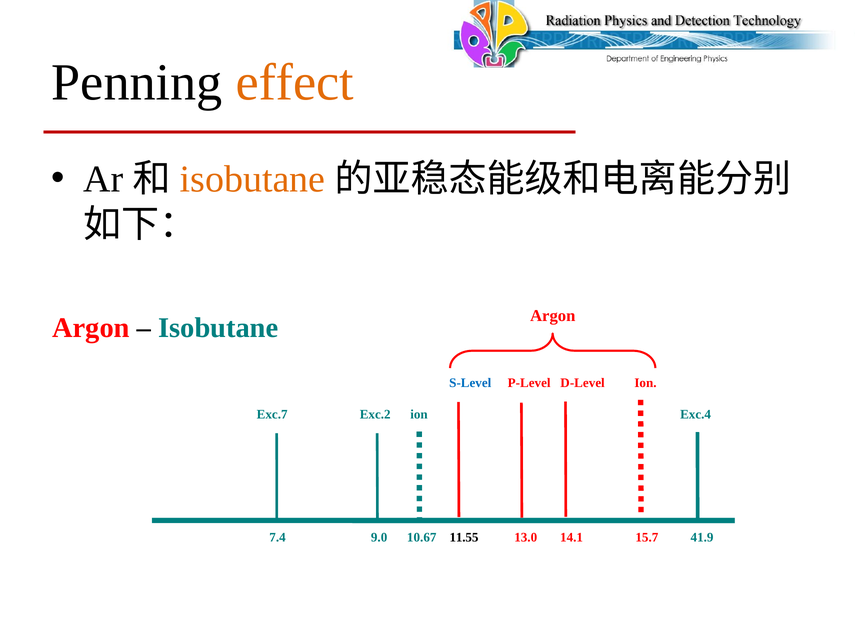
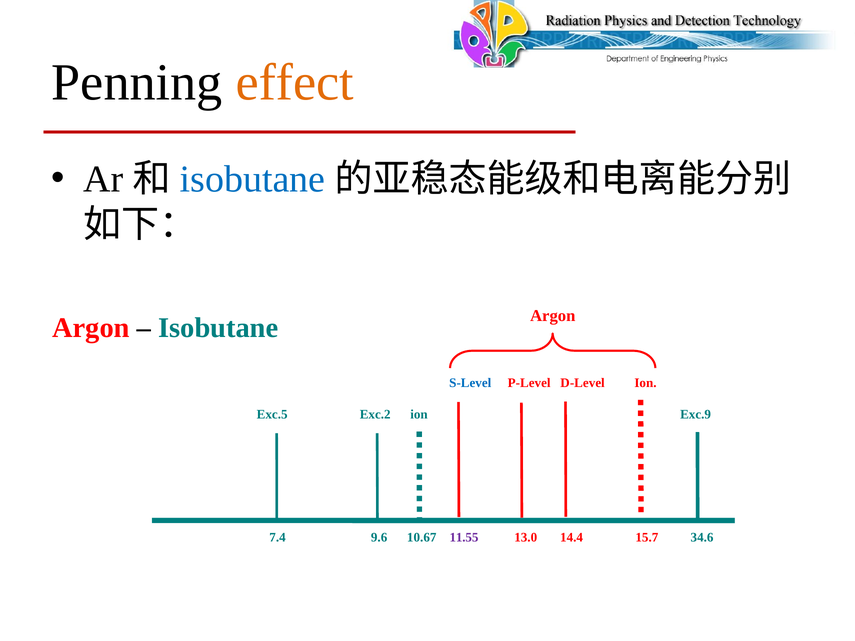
isobutane at (252, 179) colour: orange -> blue
Exc.7: Exc.7 -> Exc.5
Exc.4: Exc.4 -> Exc.9
9.0: 9.0 -> 9.6
11.55 colour: black -> purple
14.1: 14.1 -> 14.4
41.9: 41.9 -> 34.6
